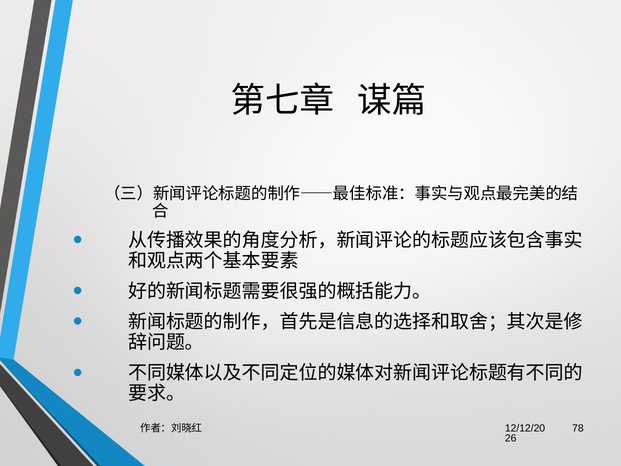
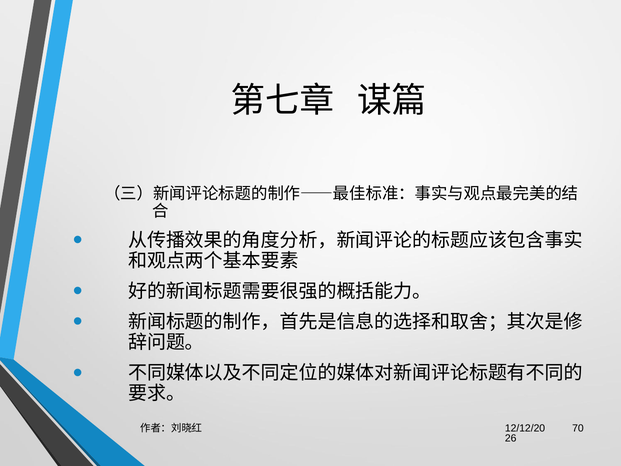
78: 78 -> 70
